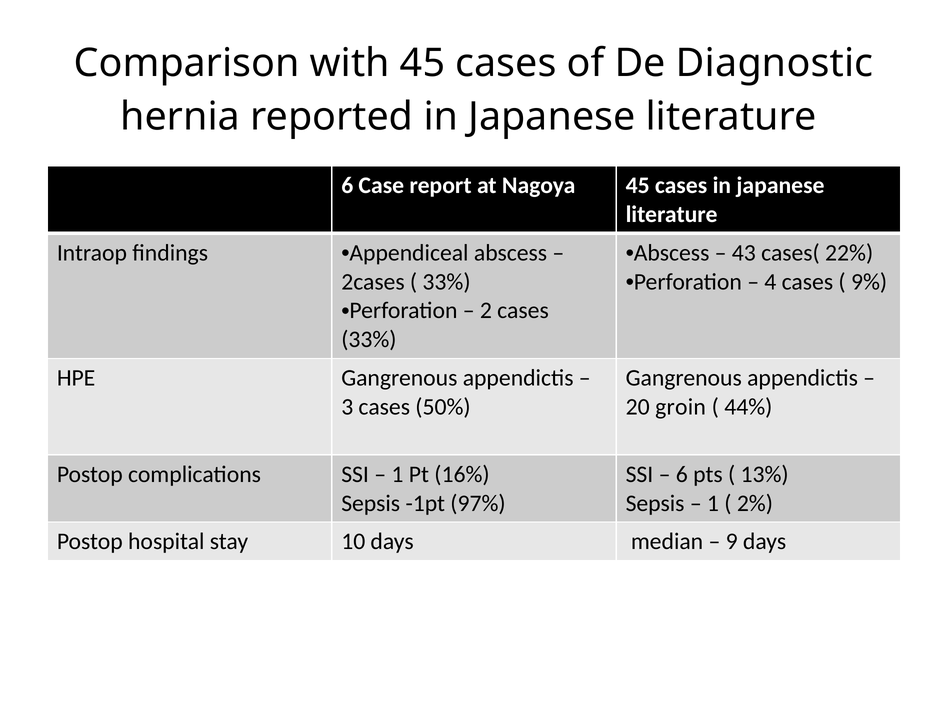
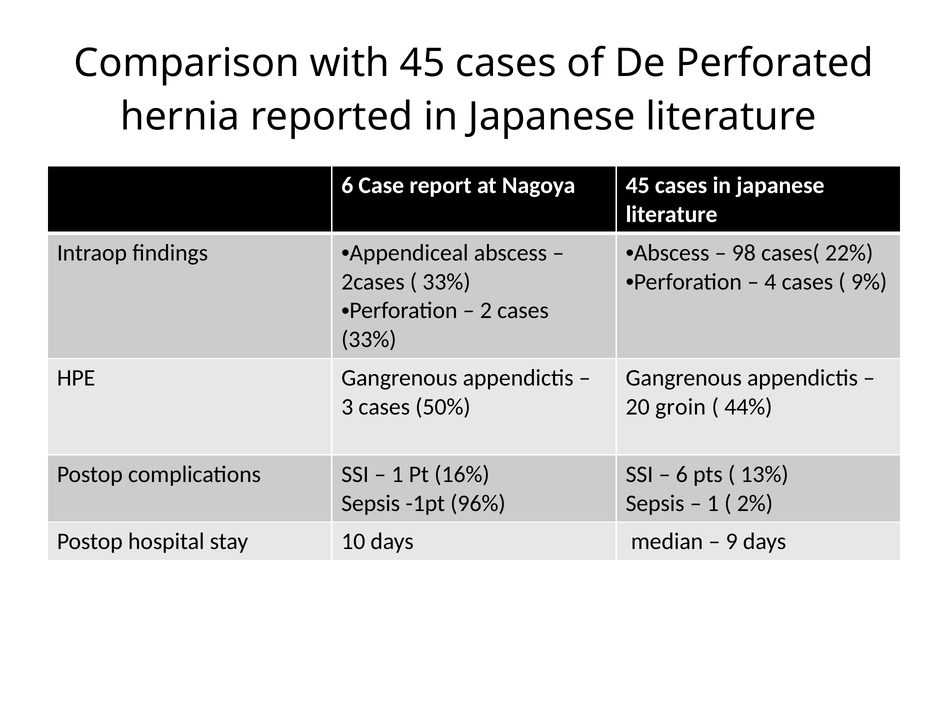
Diagnostic: Diagnostic -> Perforated
43: 43 -> 98
97%: 97% -> 96%
